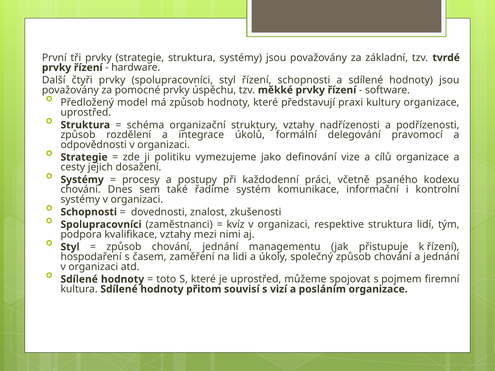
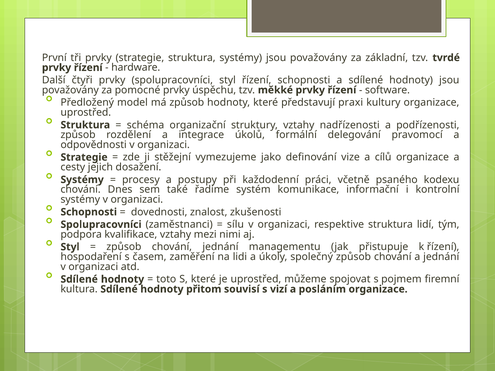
politiku: politiku -> stěžejní
kvíz: kvíz -> sílu
